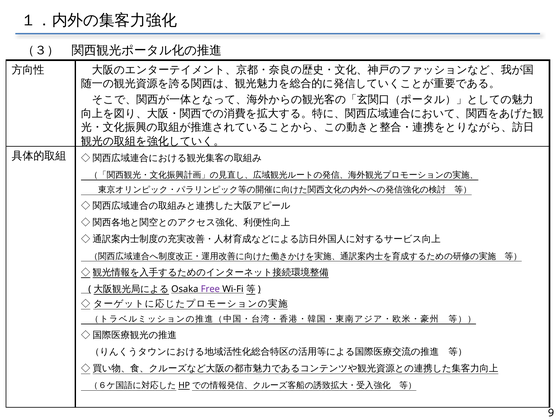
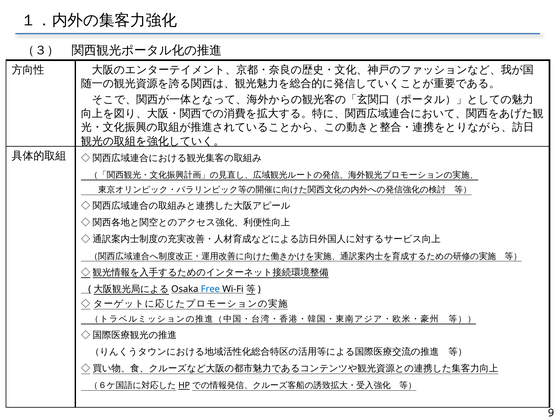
Free colour: purple -> blue
